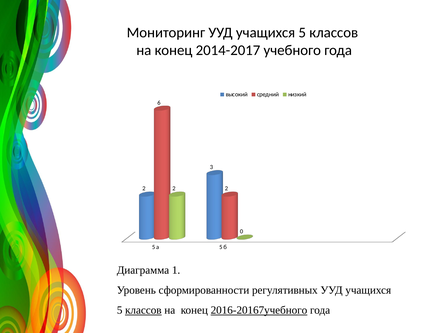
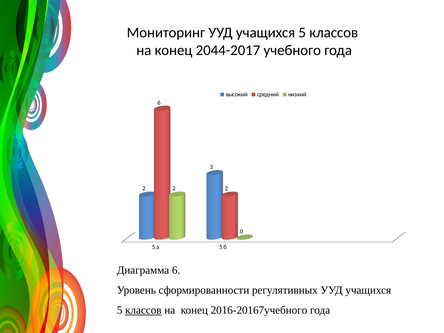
2014-2017: 2014-2017 -> 2044-2017
Диаграмма 1: 1 -> 6
2016-20167учебного underline: present -> none
